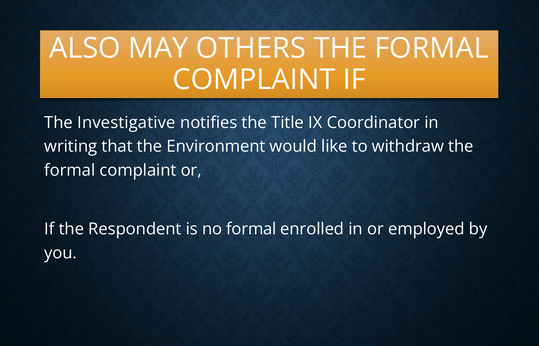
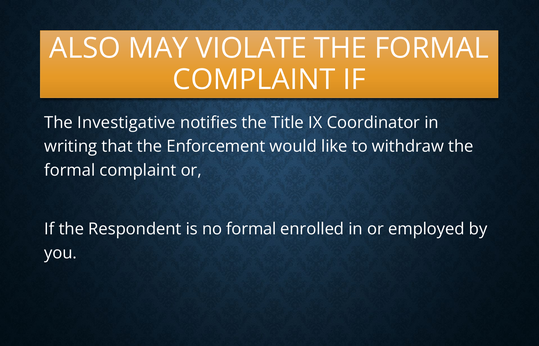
OTHERS: OTHERS -> VIOLATE
Environment: Environment -> Enforcement
